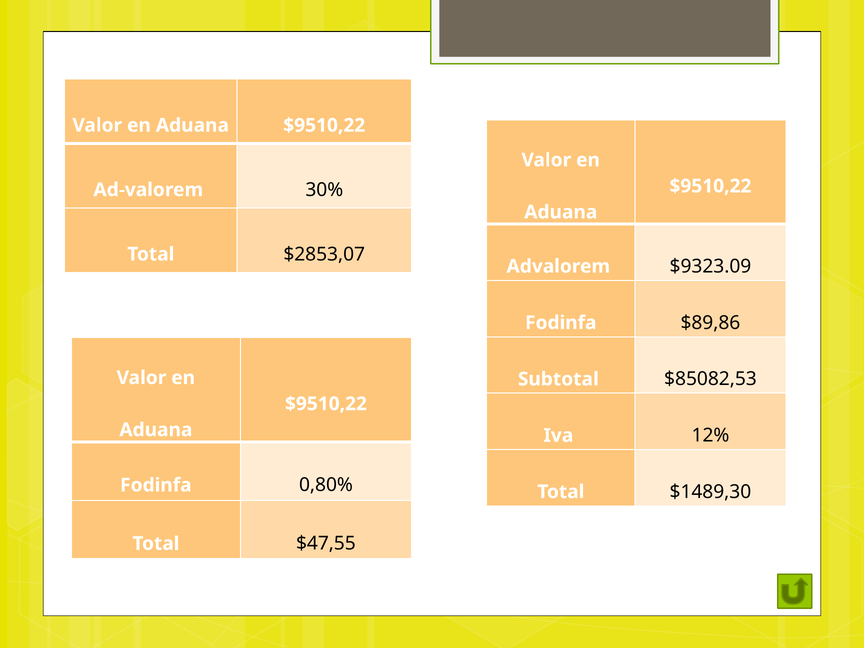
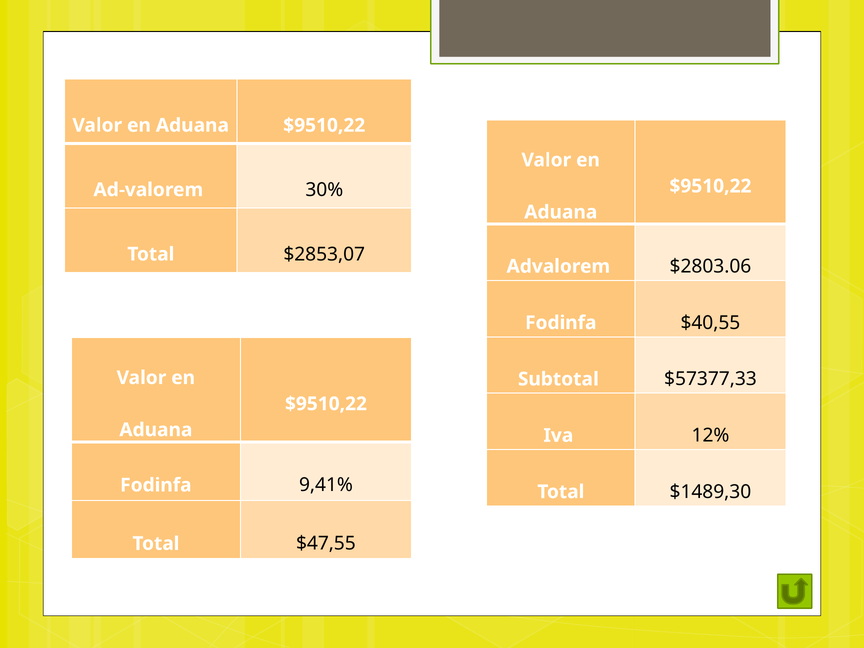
$9323.09: $9323.09 -> $2803.06
$89,86: $89,86 -> $40,55
$85082,53: $85082,53 -> $57377,33
0,80%: 0,80% -> 9,41%
